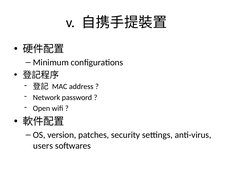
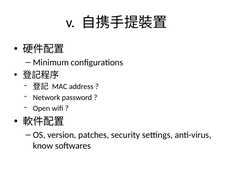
users: users -> know
